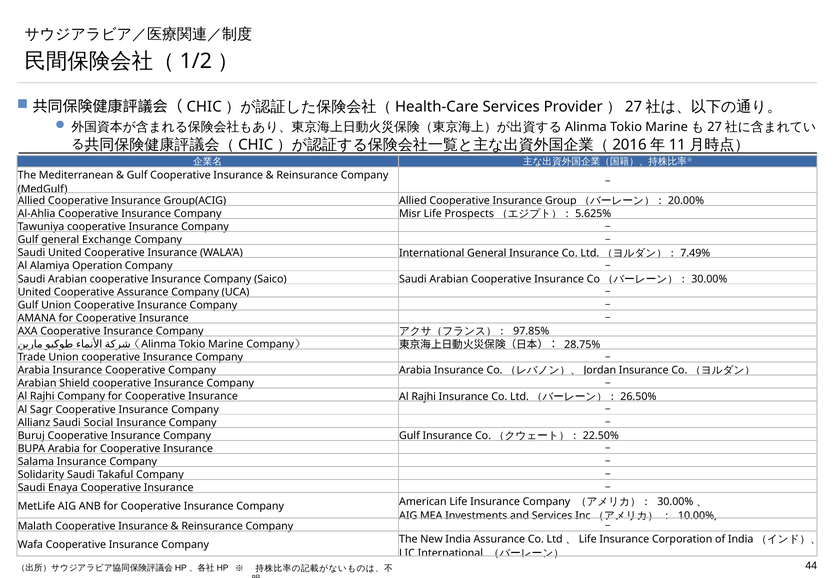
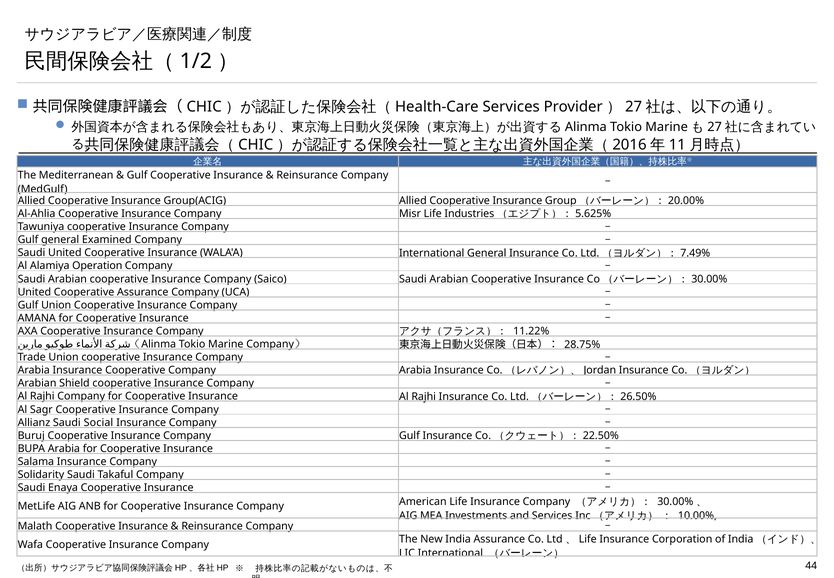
Prospects: Prospects -> Industries
Exchange: Exchange -> Examined
97.85%: 97.85% -> 11.22%
